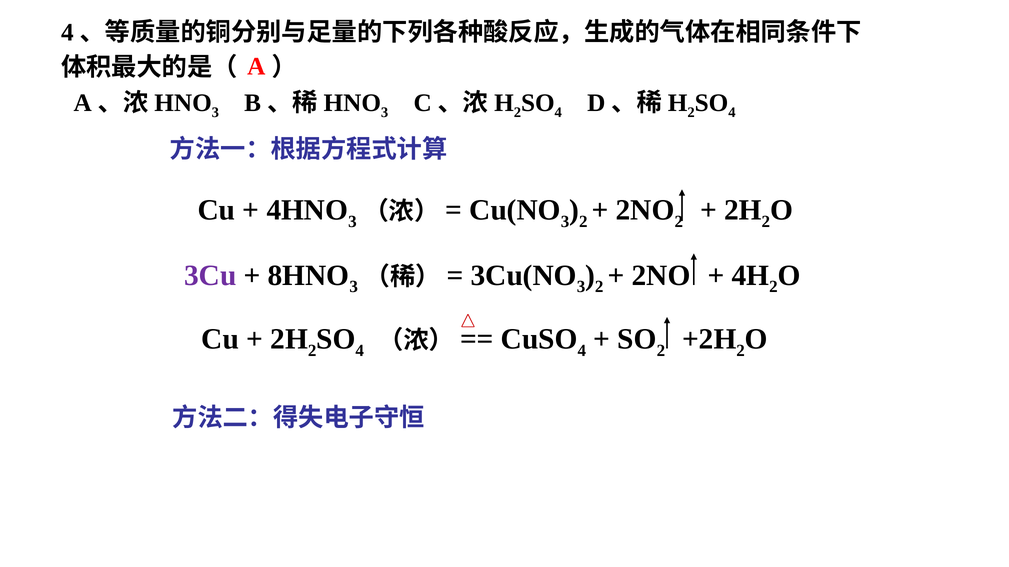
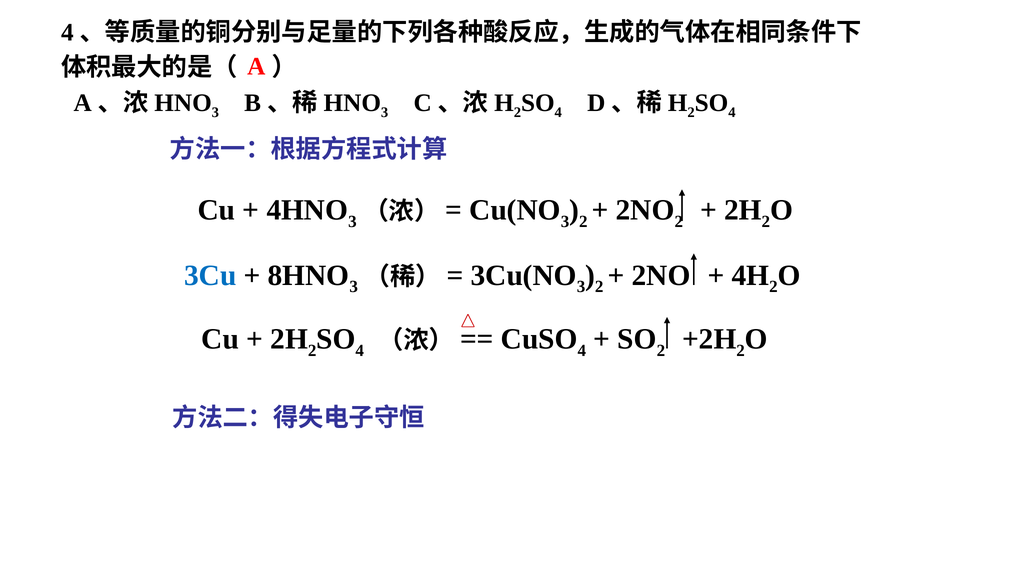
3Cu colour: purple -> blue
